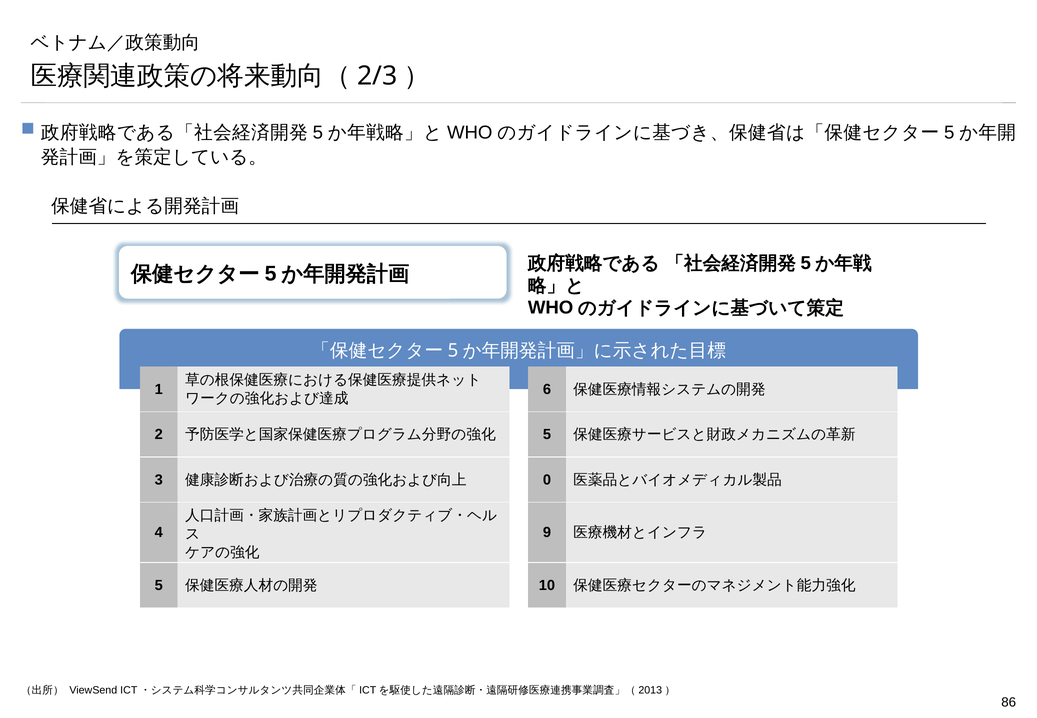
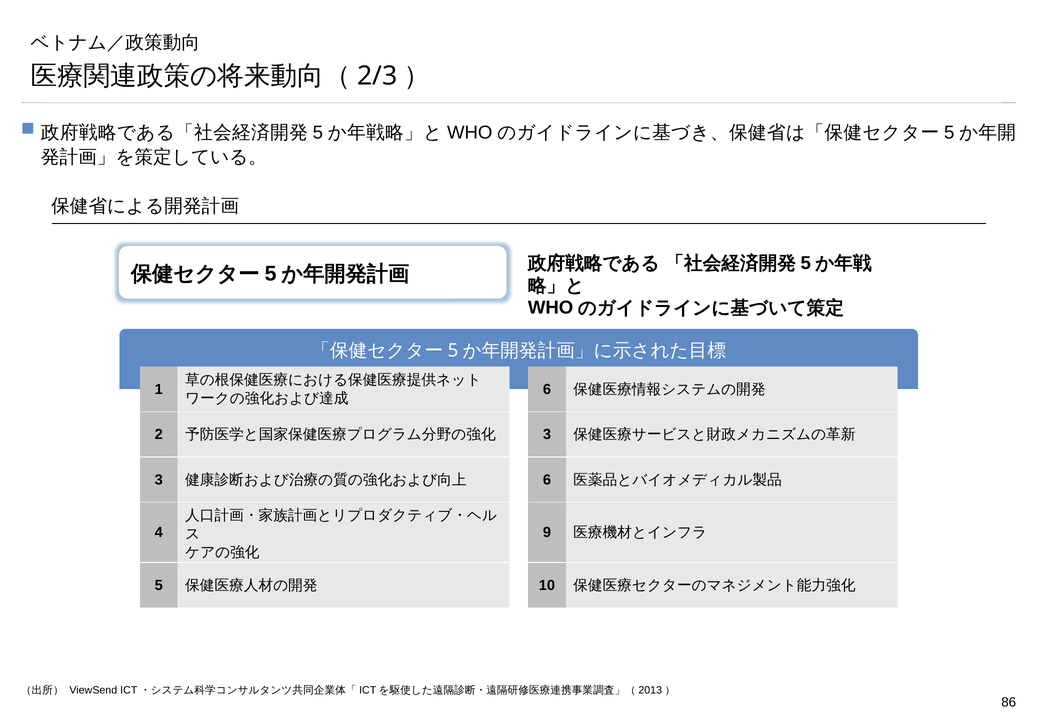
5 at (547, 435): 5 -> 3
0 at (547, 480): 0 -> 6
